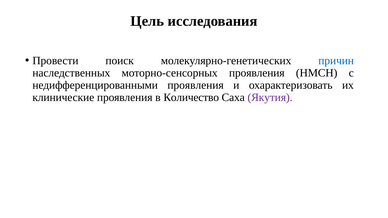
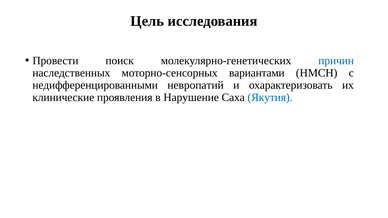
моторно-сенсорных проявления: проявления -> вариантами
недифференцированными проявления: проявления -> невропатий
Количество: Количество -> Нарушение
Якутия colour: purple -> blue
